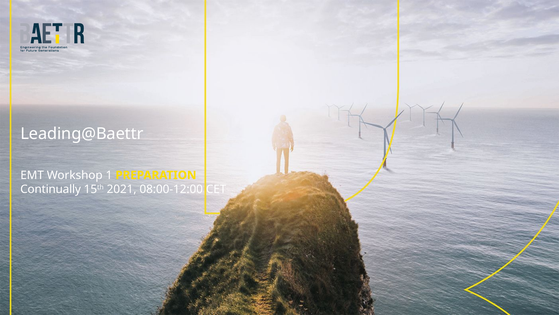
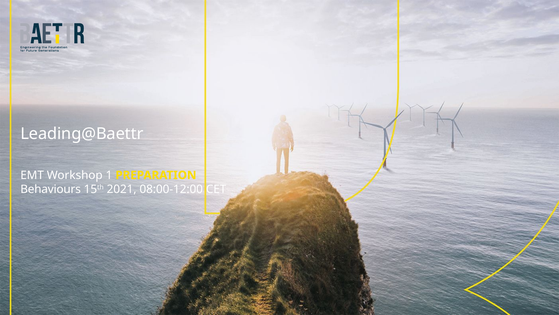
Continually: Continually -> Behaviours
